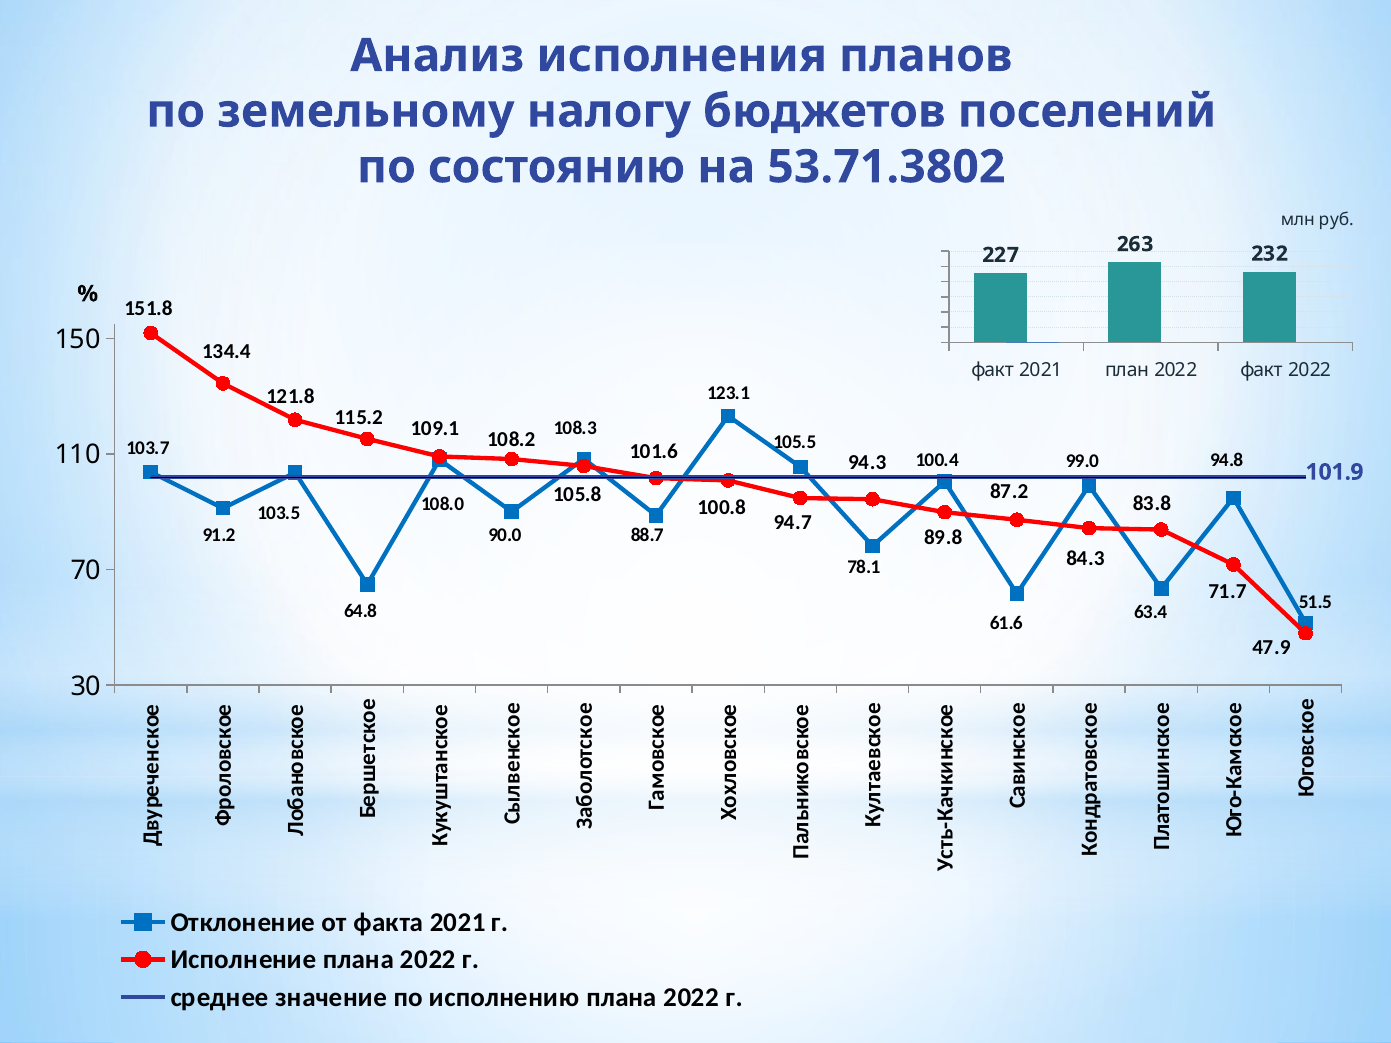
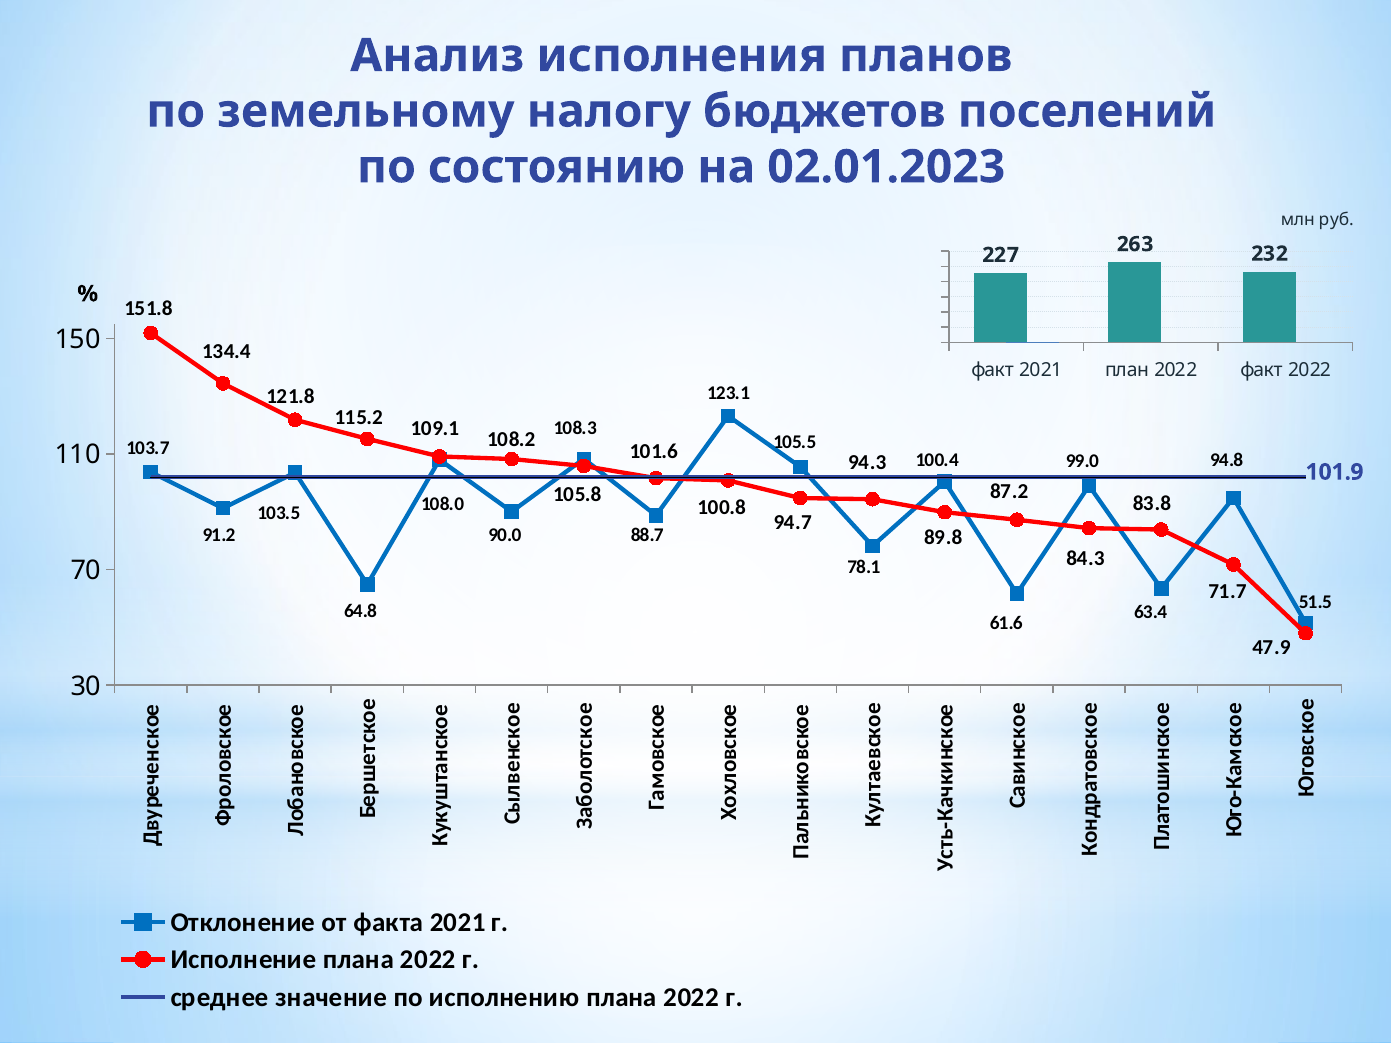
53.71.3802: 53.71.3802 -> 02.01.2023
